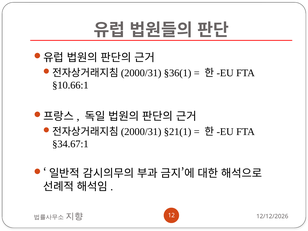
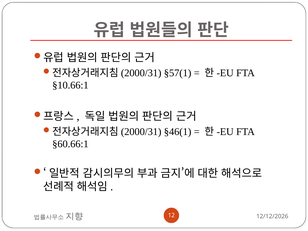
§36(1: §36(1 -> §57(1
§21(1: §21(1 -> §46(1
§34.67:1: §34.67:1 -> §60.66:1
